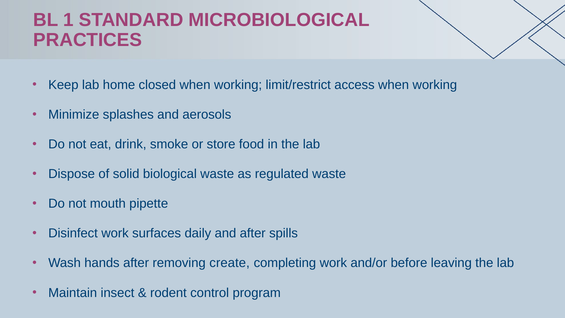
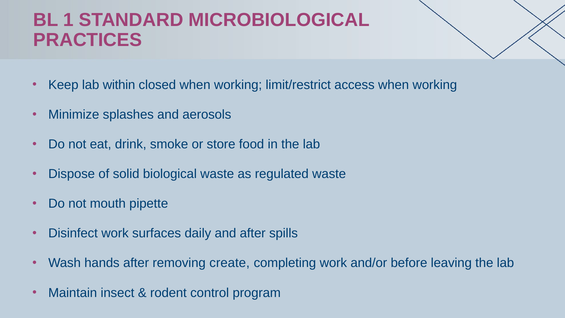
home: home -> within
